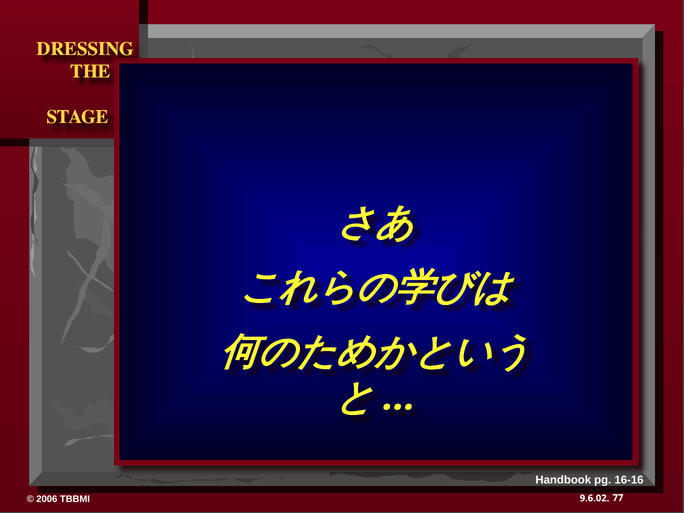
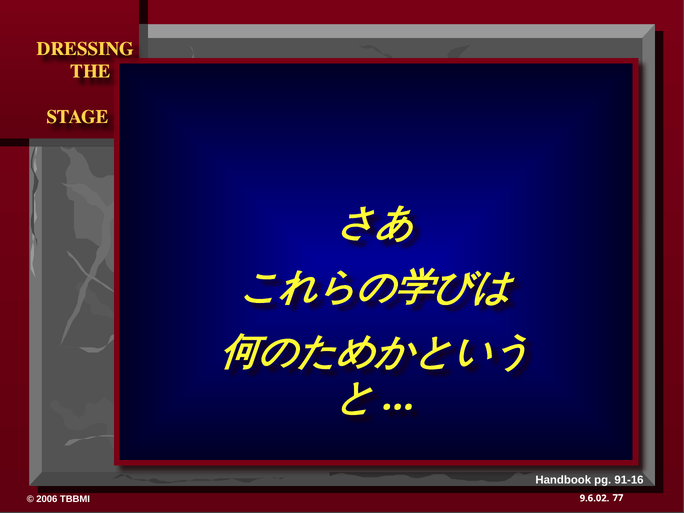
16-16: 16-16 -> 91-16
